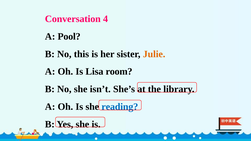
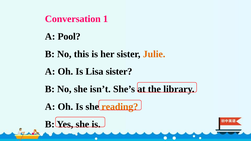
4: 4 -> 1
Lisa room: room -> sister
reading colour: blue -> orange
